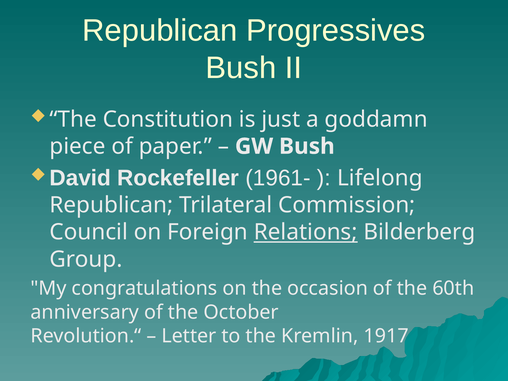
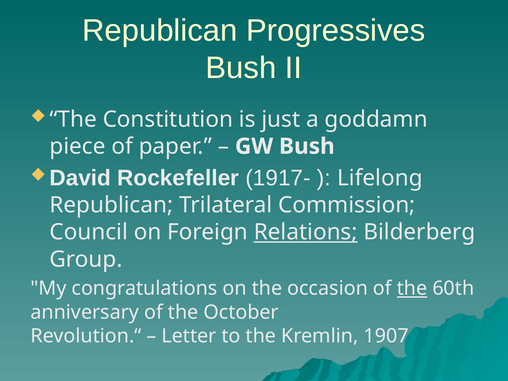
1961-: 1961- -> 1917-
the at (412, 288) underline: none -> present
1917: 1917 -> 1907
